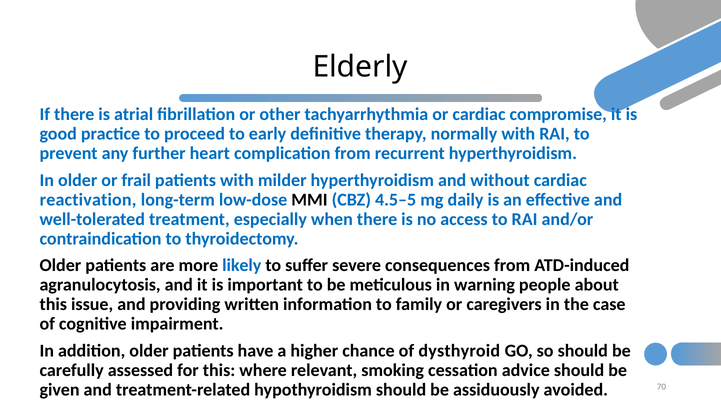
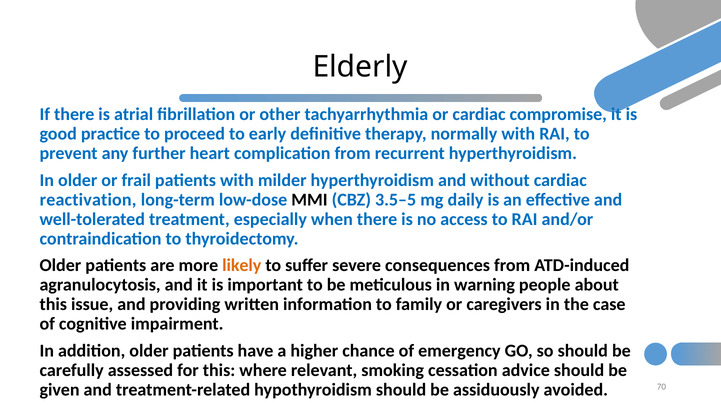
4.5–5: 4.5–5 -> 3.5–5
likely colour: blue -> orange
dysthyroid: dysthyroid -> emergency
